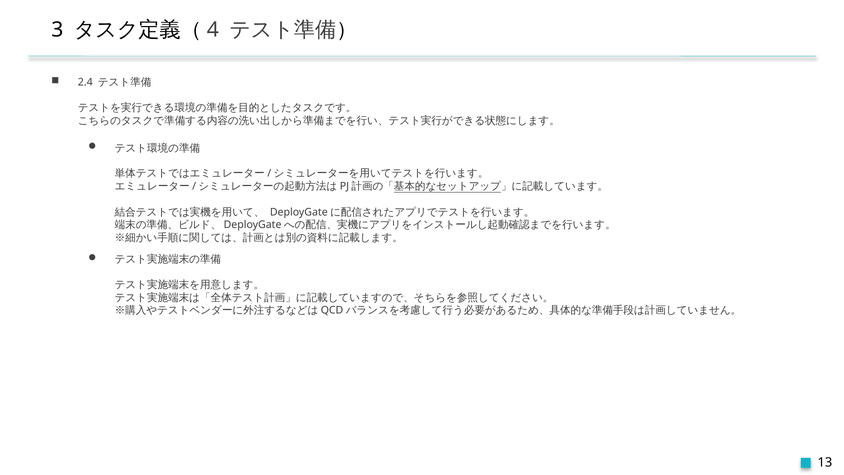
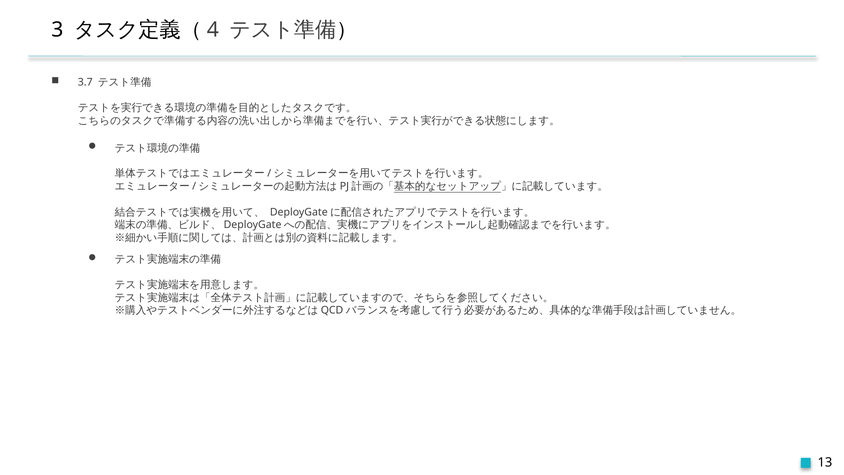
2.4: 2.4 -> 3.7
